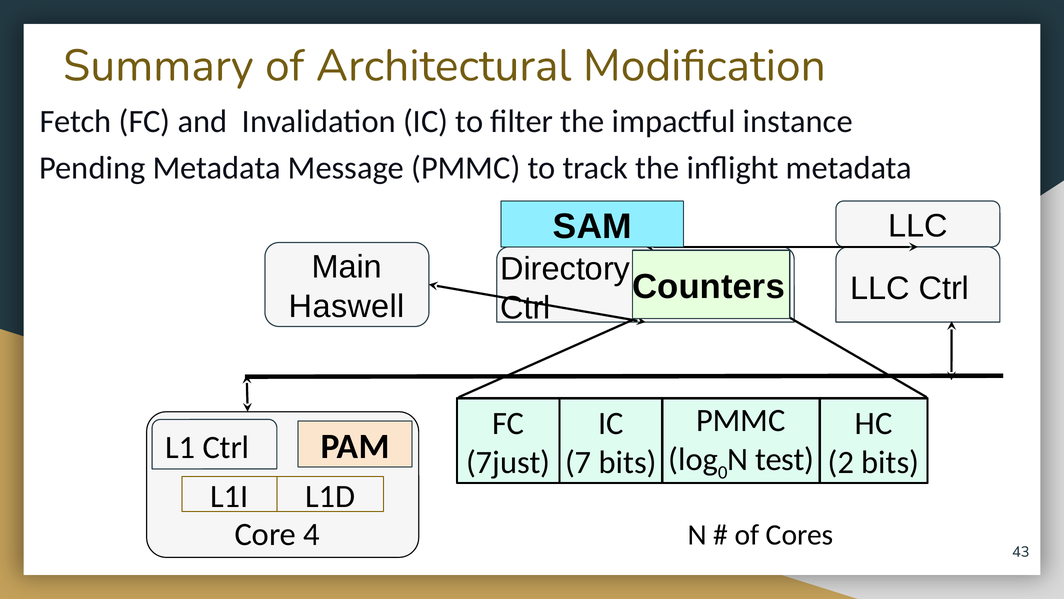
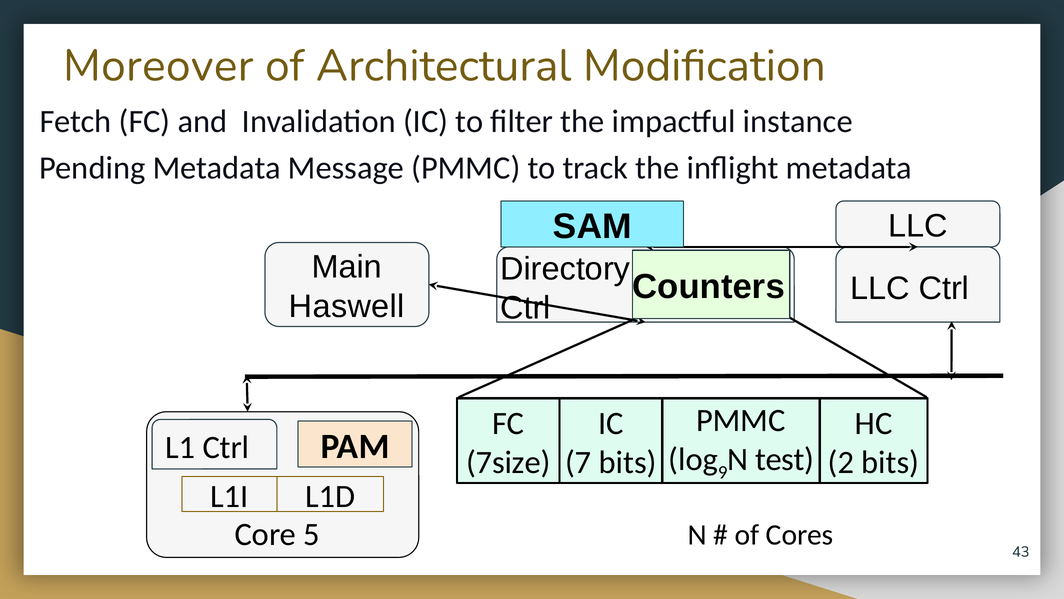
Summary: Summary -> Moreover
0: 0 -> 9
7just: 7just -> 7size
4: 4 -> 5
